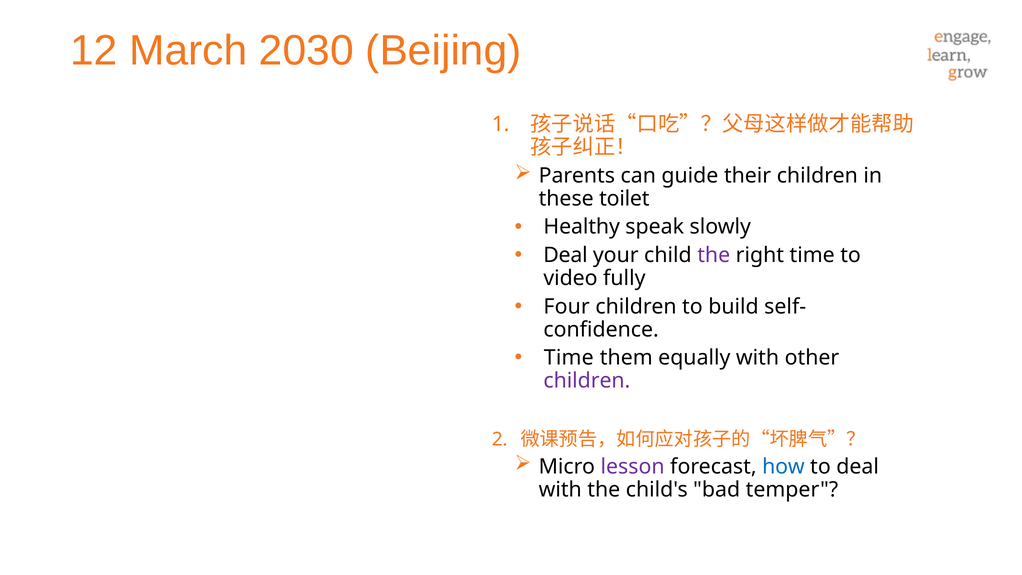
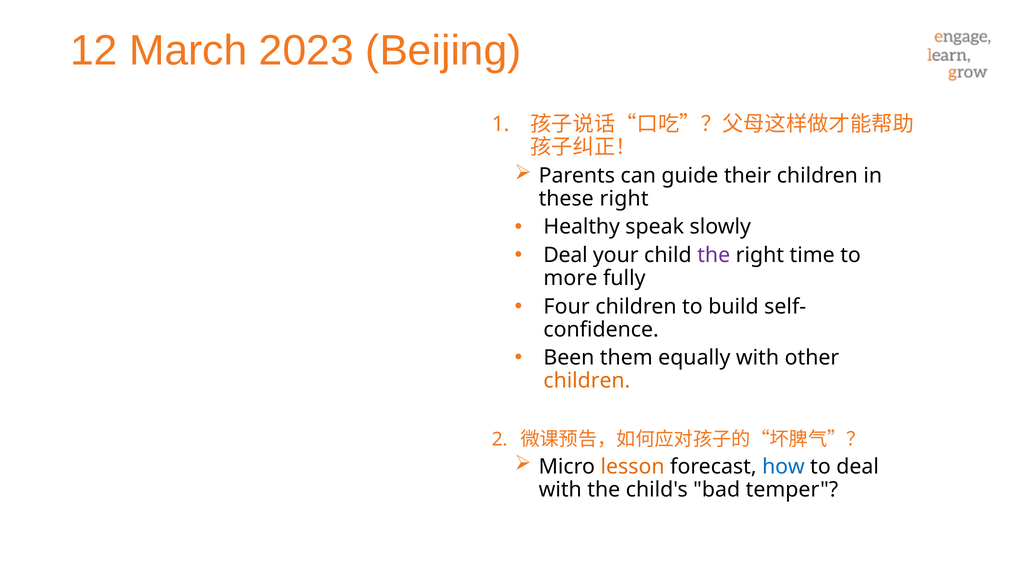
2030: 2030 -> 2023
these toilet: toilet -> right
video: video -> more
Time at (569, 358): Time -> Been
children at (587, 381) colour: purple -> orange
lesson colour: purple -> orange
